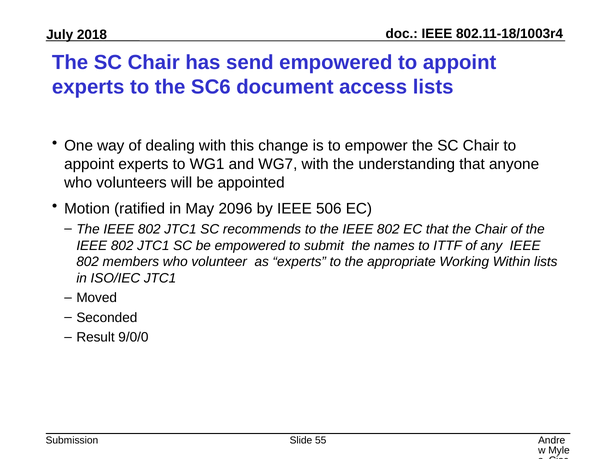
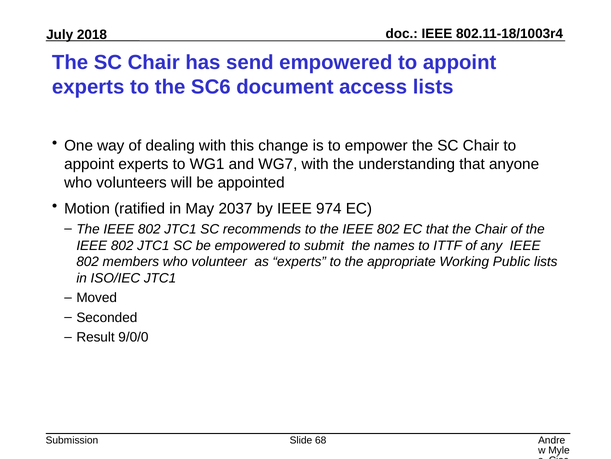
2096: 2096 -> 2037
506: 506 -> 974
Within: Within -> Public
55: 55 -> 68
